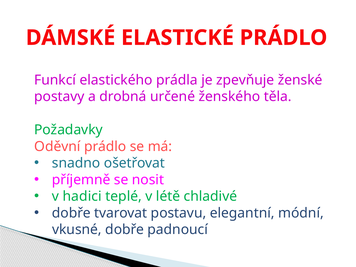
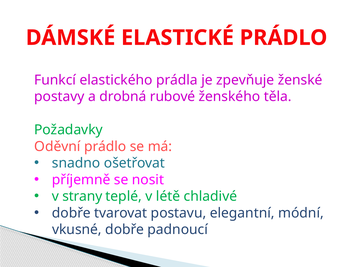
určené: určené -> rubové
hadici: hadici -> strany
